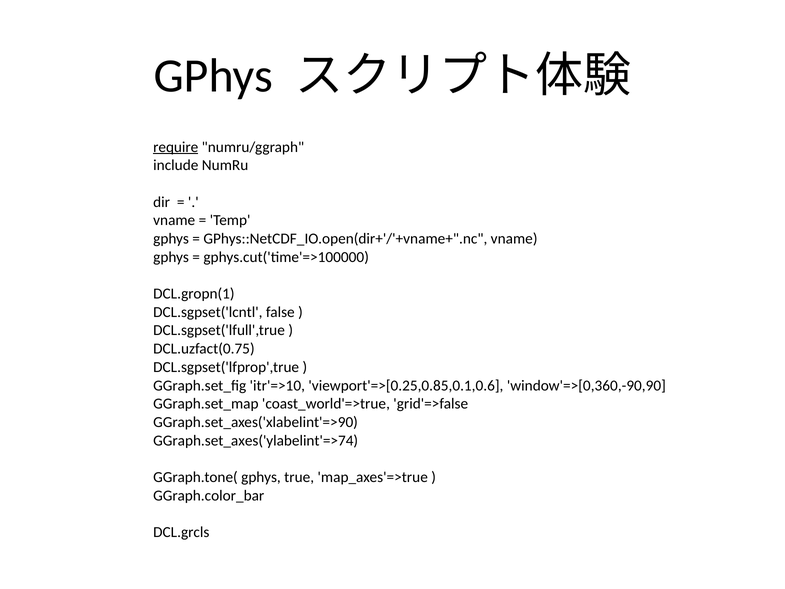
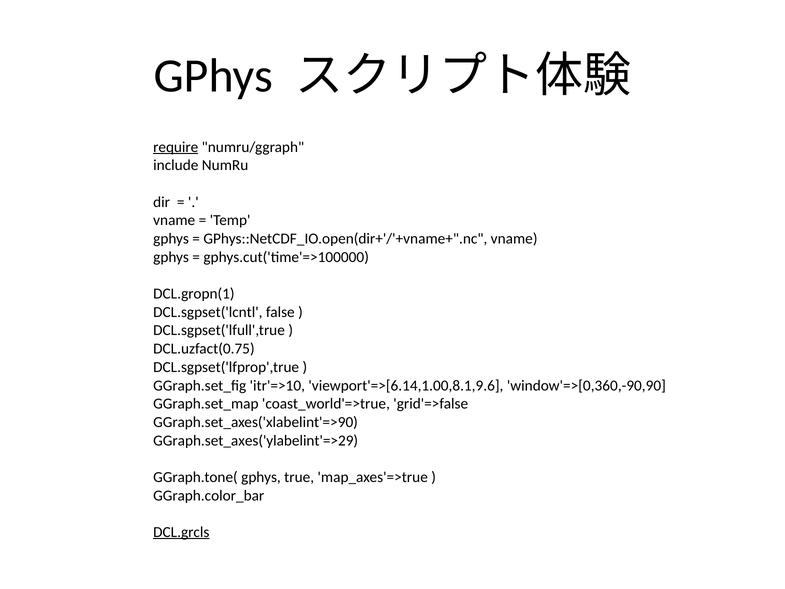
viewport'=>[0.25,0.85,0.1,0.6: viewport'=>[0.25,0.85,0.1,0.6 -> viewport'=>[6.14,1.00,8.1,9.6
GGraph.set_axes('ylabelint'=>74: GGraph.set_axes('ylabelint'=>74 -> GGraph.set_axes('ylabelint'=>29
DCL.grcls underline: none -> present
